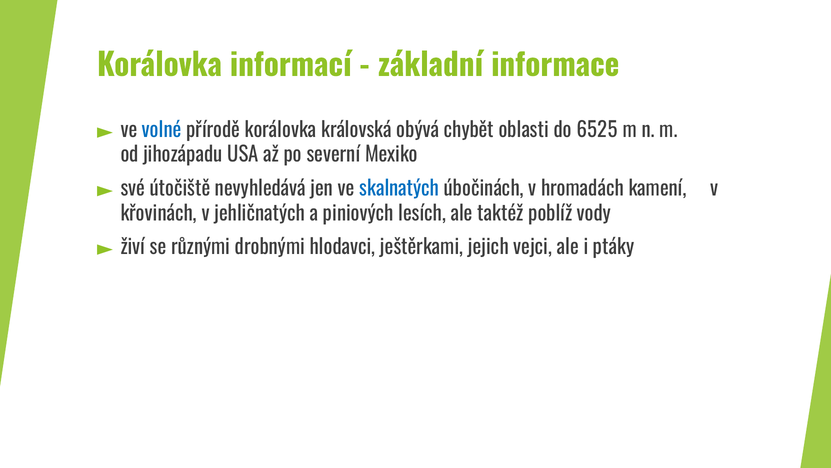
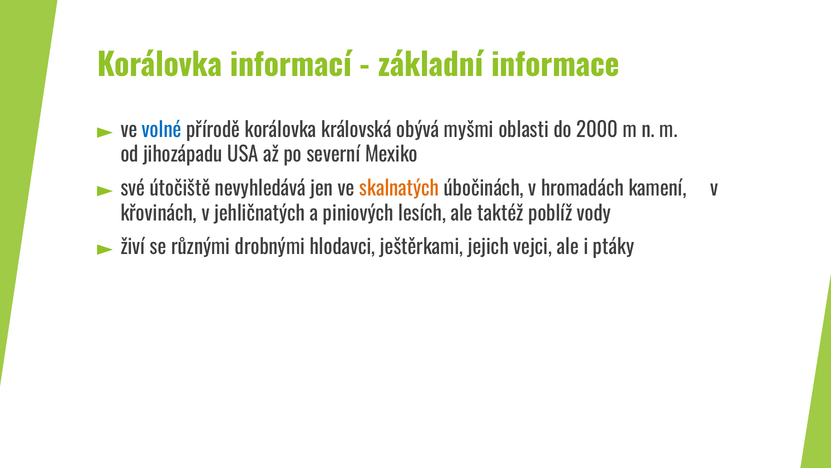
chybět: chybět -> myšmi
6525: 6525 -> 2000
skalnatých colour: blue -> orange
